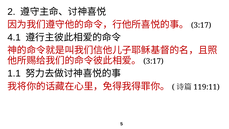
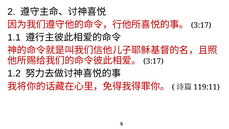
4.1: 4.1 -> 1.1
1.1: 1.1 -> 1.2
